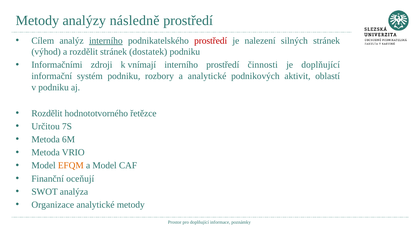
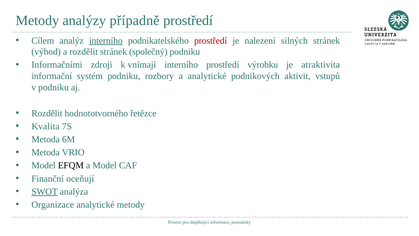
následně: následně -> případně
dostatek: dostatek -> společný
činnosti: činnosti -> výrobku
je doplňující: doplňující -> atraktivita
oblastí: oblastí -> vstupů
Určitou: Určitou -> Kvalita
EFQM colour: orange -> black
SWOT underline: none -> present
